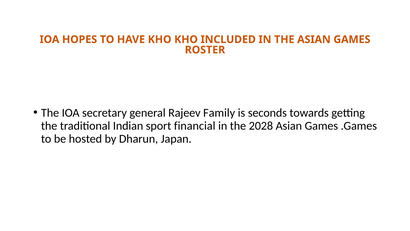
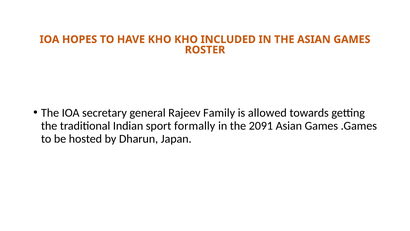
seconds: seconds -> allowed
financial: financial -> formally
2028: 2028 -> 2091
